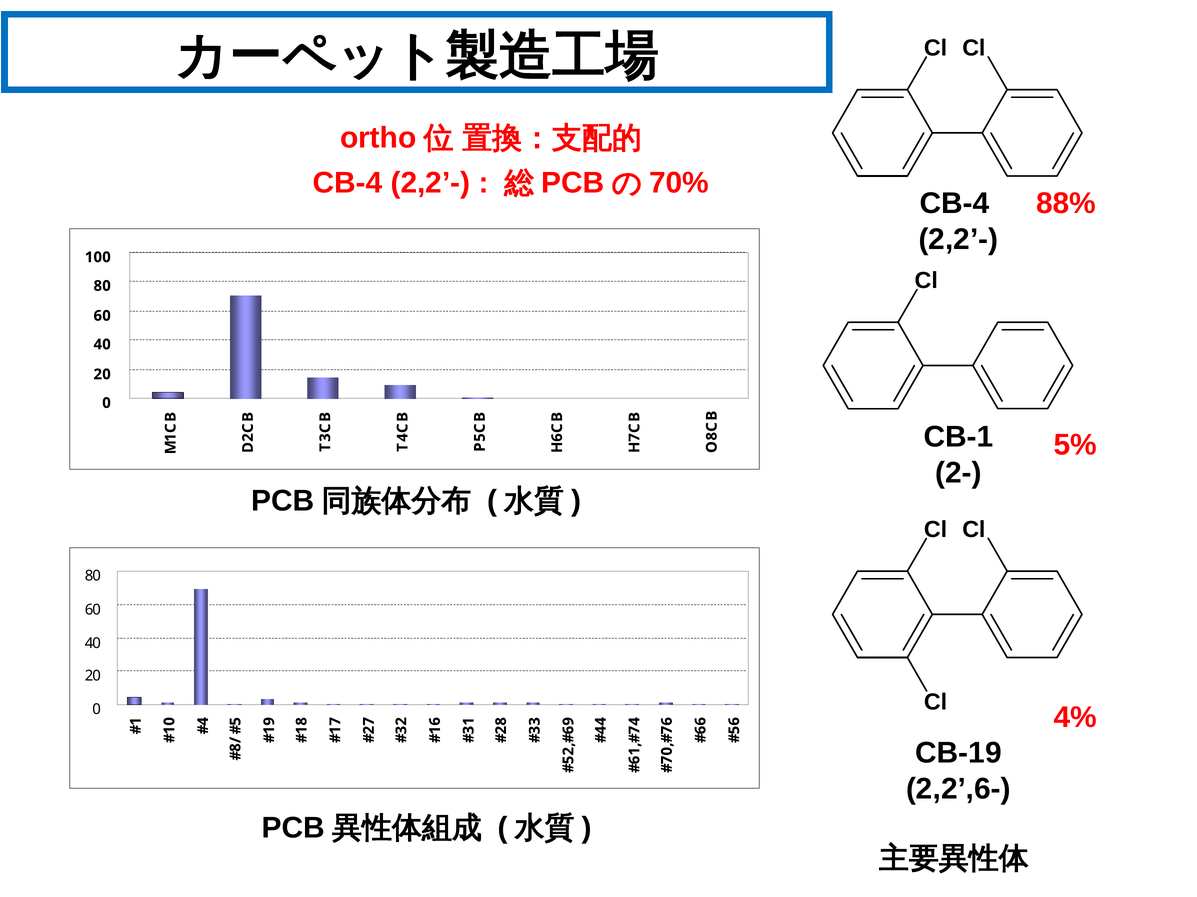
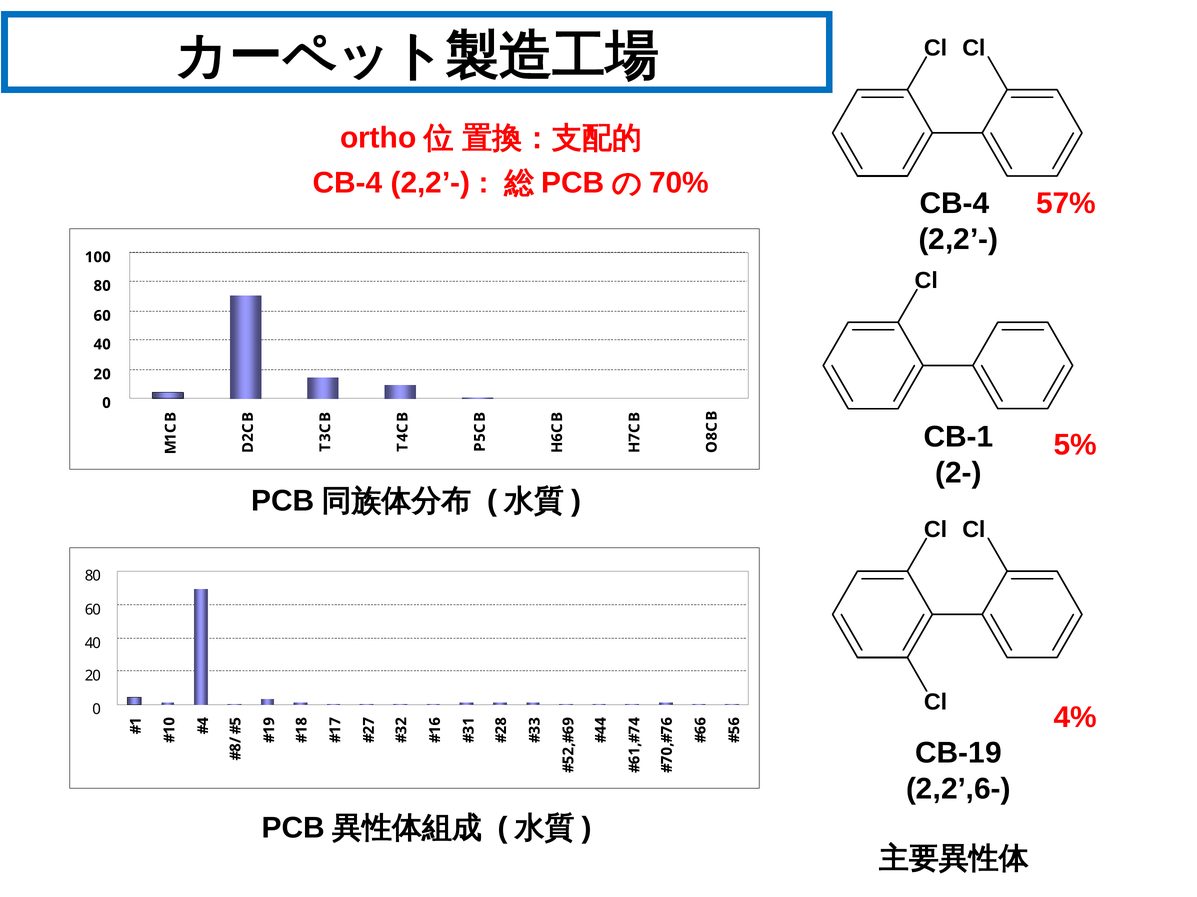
88%: 88% -> 57%
